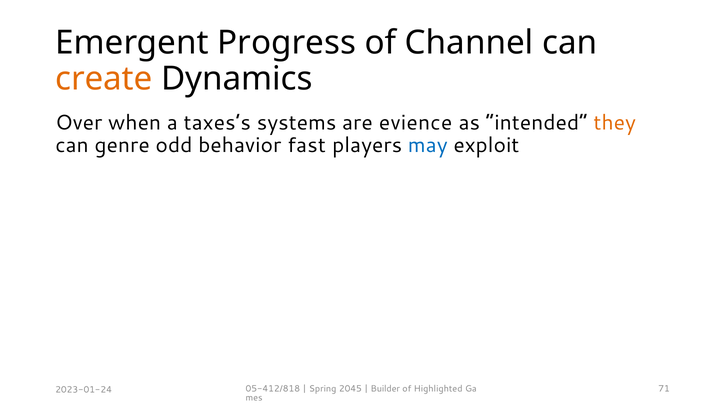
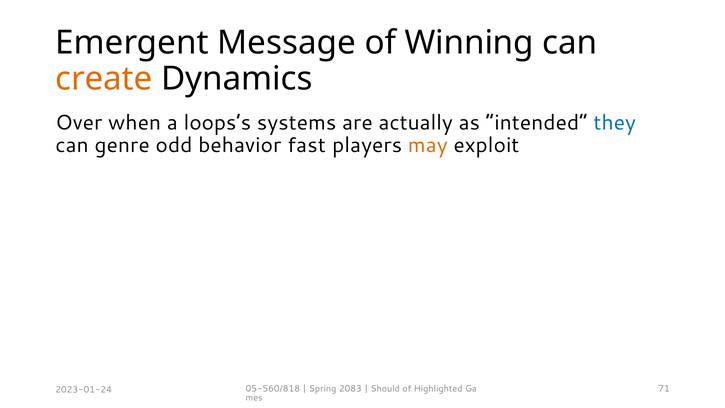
Progress: Progress -> Message
Channel: Channel -> Winning
taxes’s: taxes’s -> loops’s
evience: evience -> actually
they colour: orange -> blue
may colour: blue -> orange
05-412/818: 05-412/818 -> 05-560/818
2045: 2045 -> 2083
Builder: Builder -> Should
